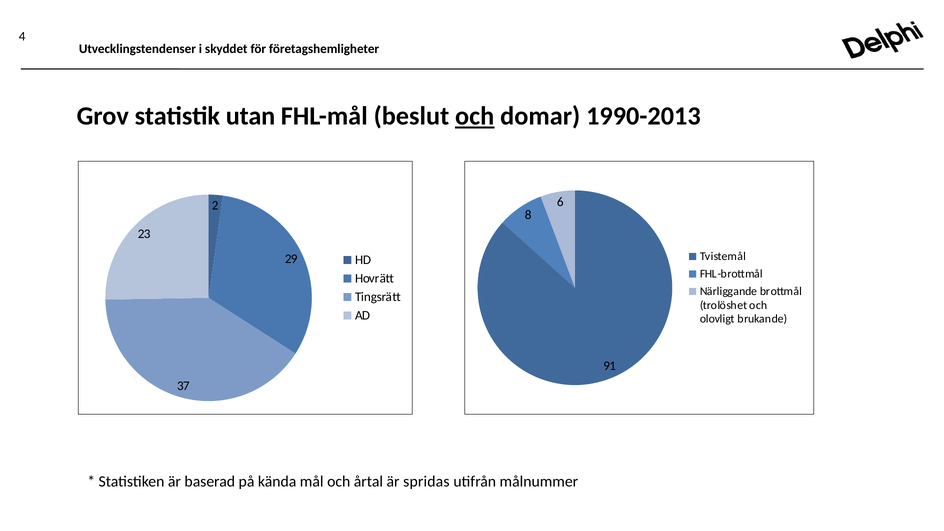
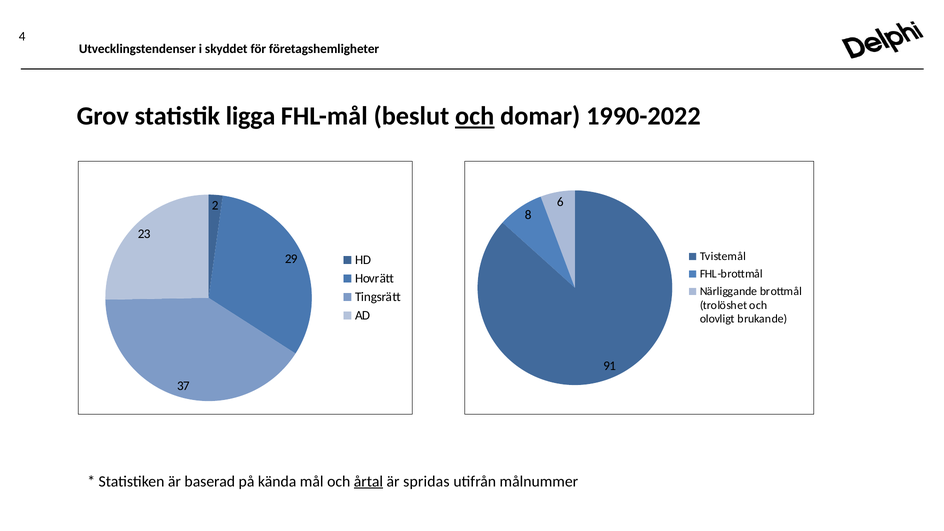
utan: utan -> ligga
1990-2013: 1990-2013 -> 1990-2022
årtal underline: none -> present
